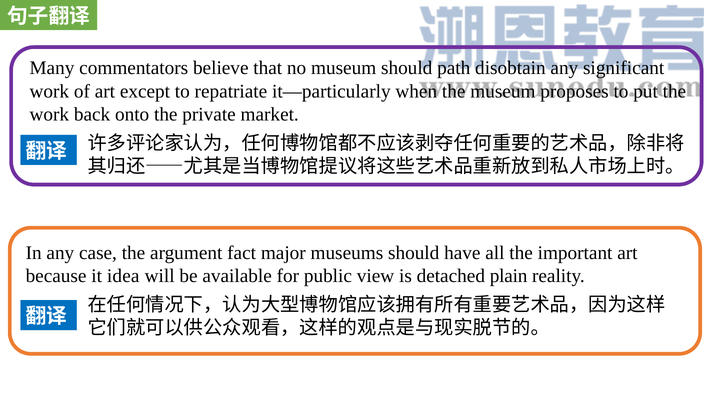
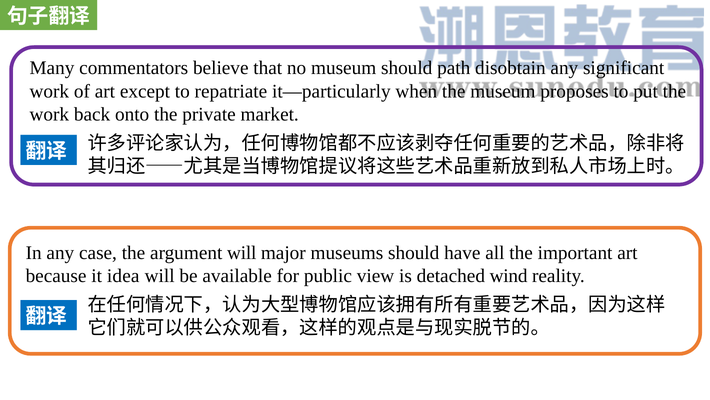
argument fact: fact -> will
plain: plain -> wind
